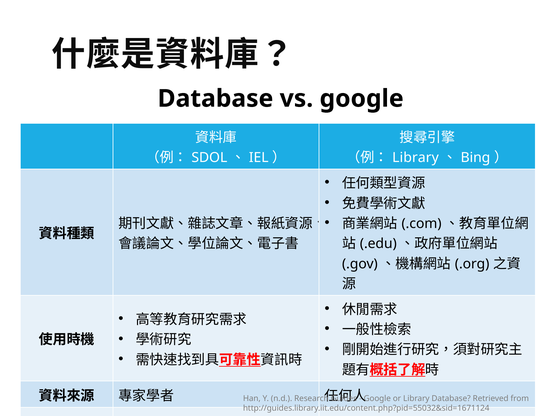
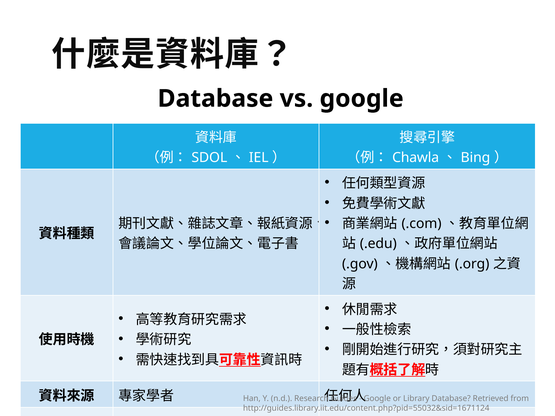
Library at (415, 158): Library -> Chawla
